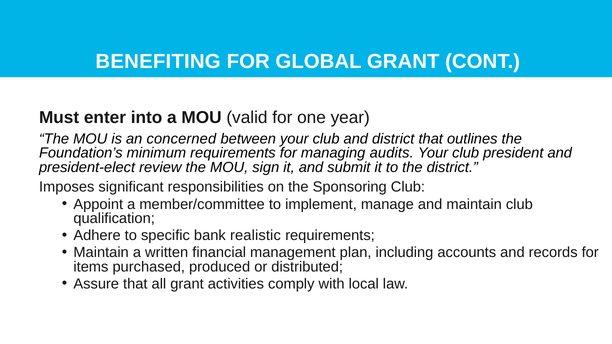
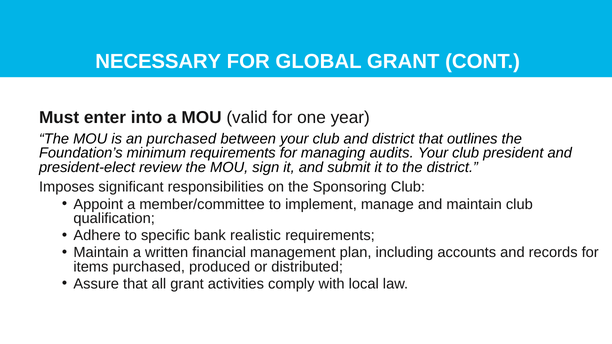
BENEFITING: BENEFITING -> NECESSARY
an concerned: concerned -> purchased
